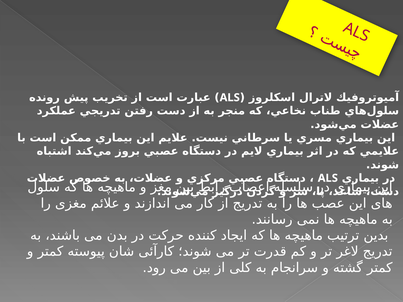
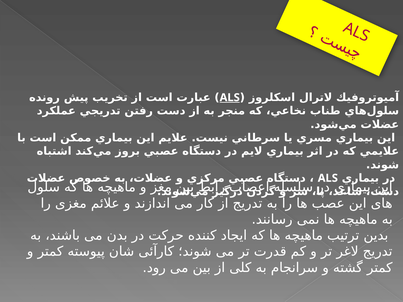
ALS at (230, 98) underline: none -> present
